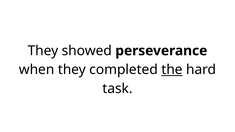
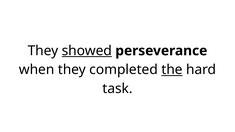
showed underline: none -> present
